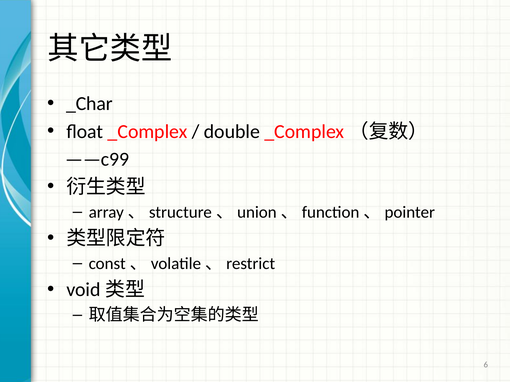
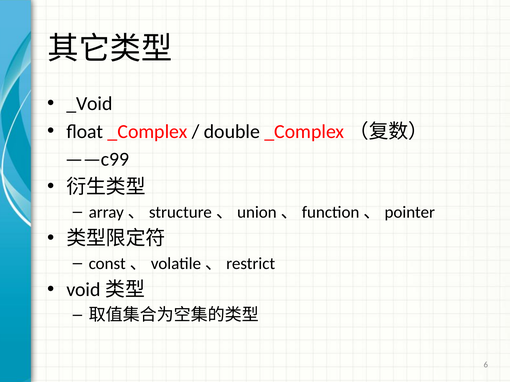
_Char: _Char -> _Void
